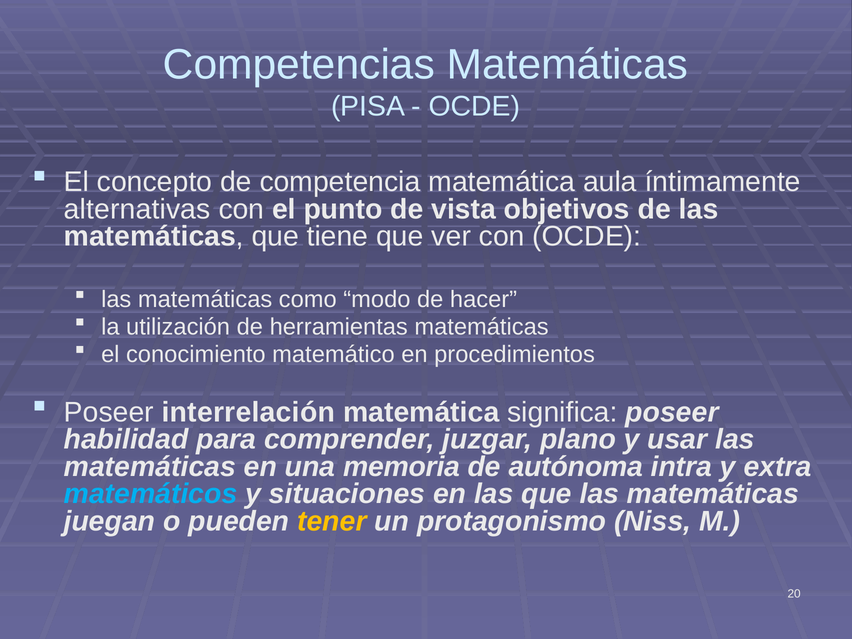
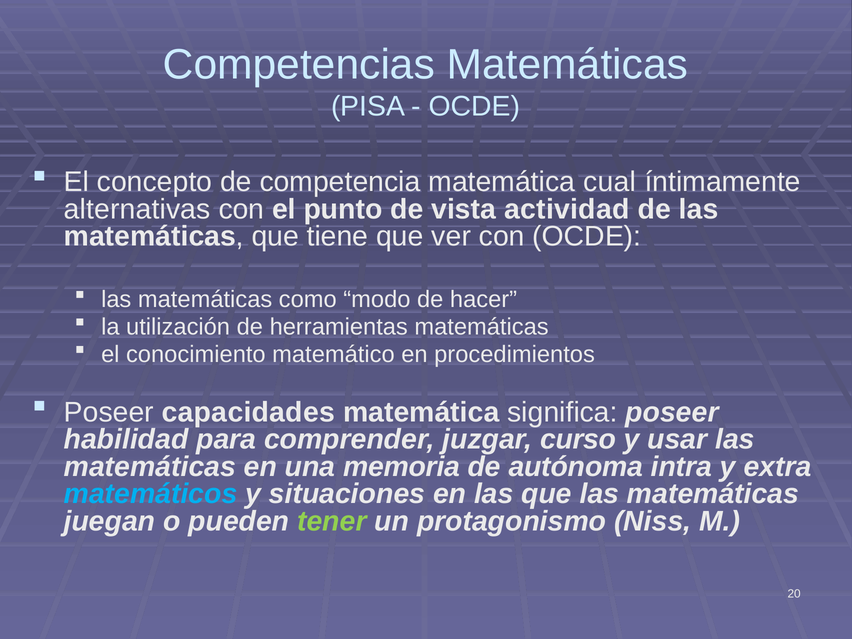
aula: aula -> cual
objetivos: objetivos -> actividad
interrelación: interrelación -> capacidades
plano: plano -> curso
tener colour: yellow -> light green
